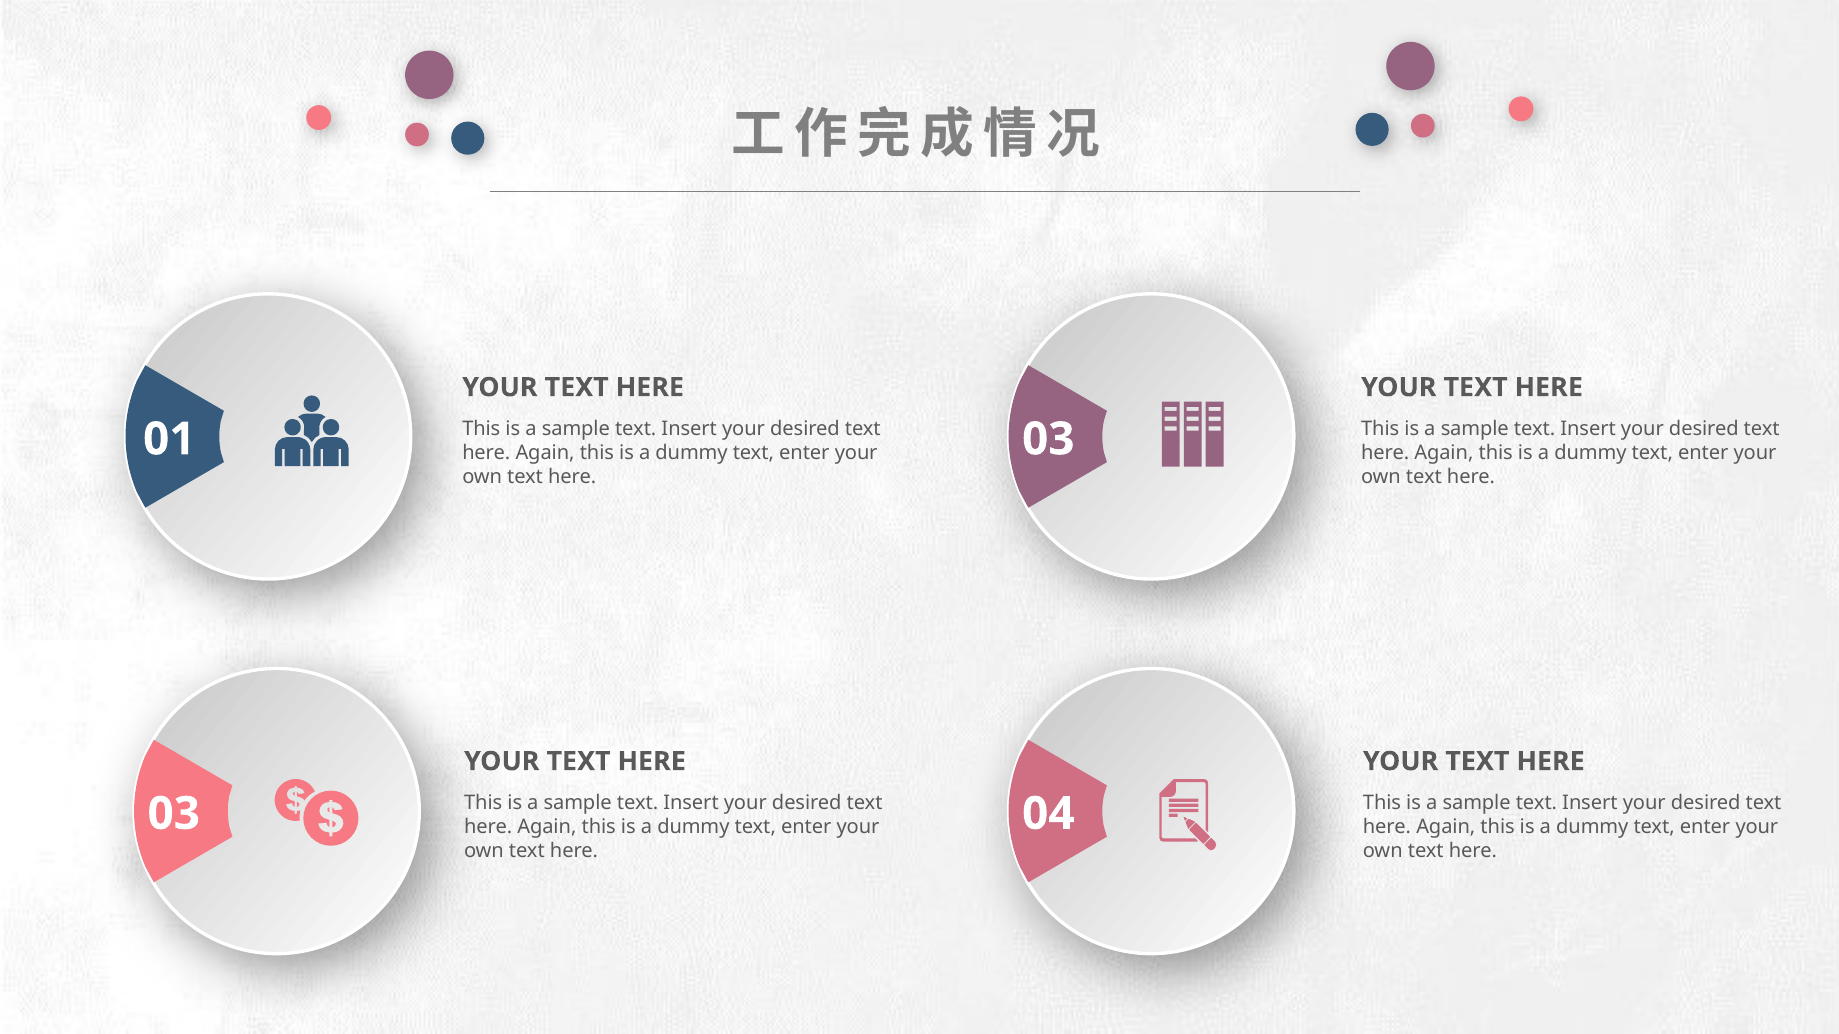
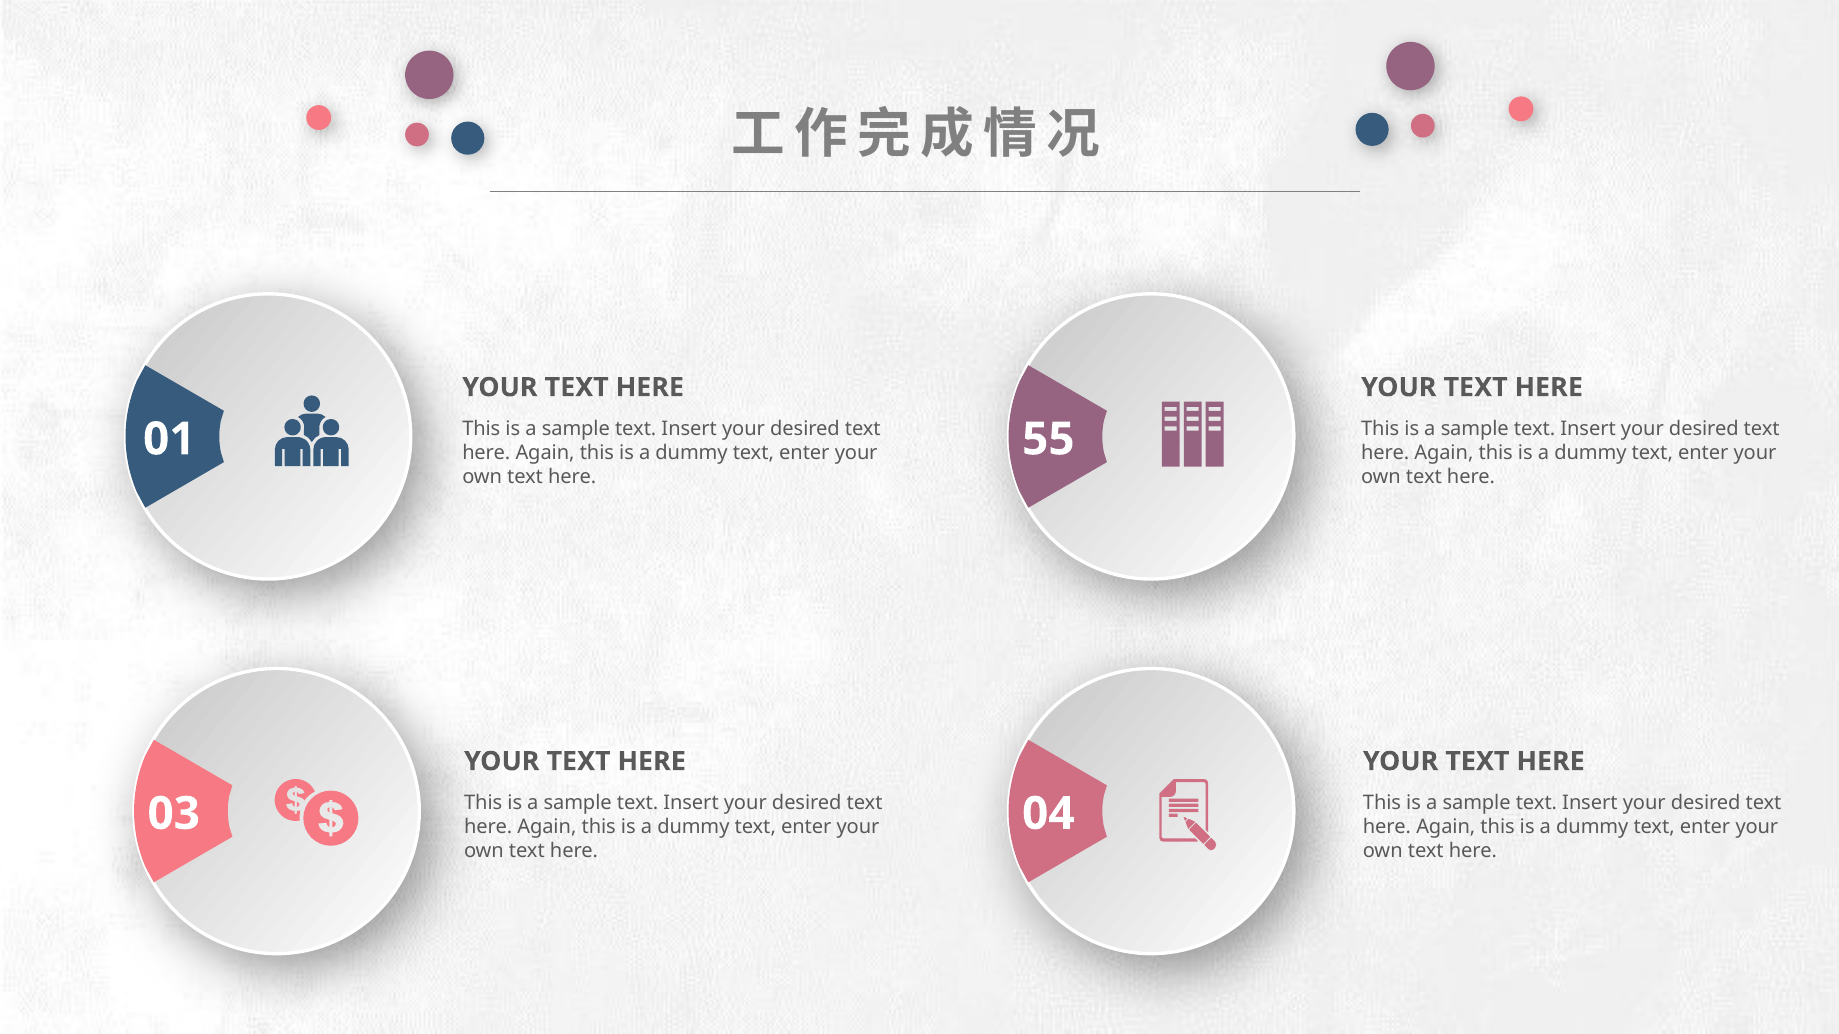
01 03: 03 -> 55
